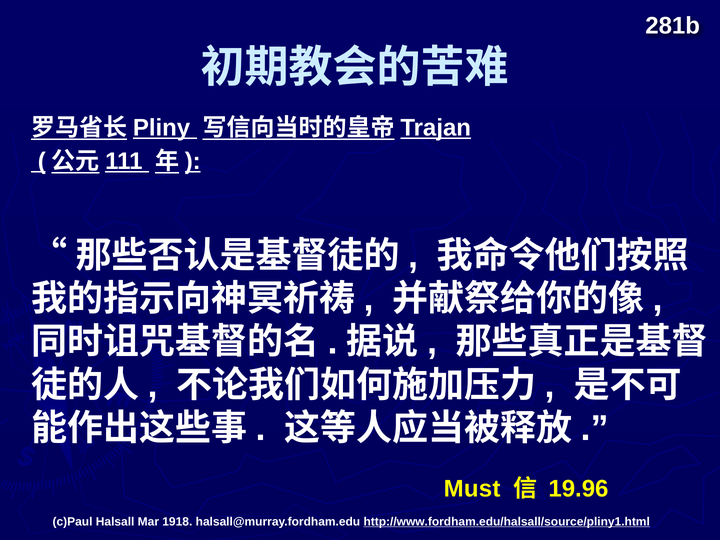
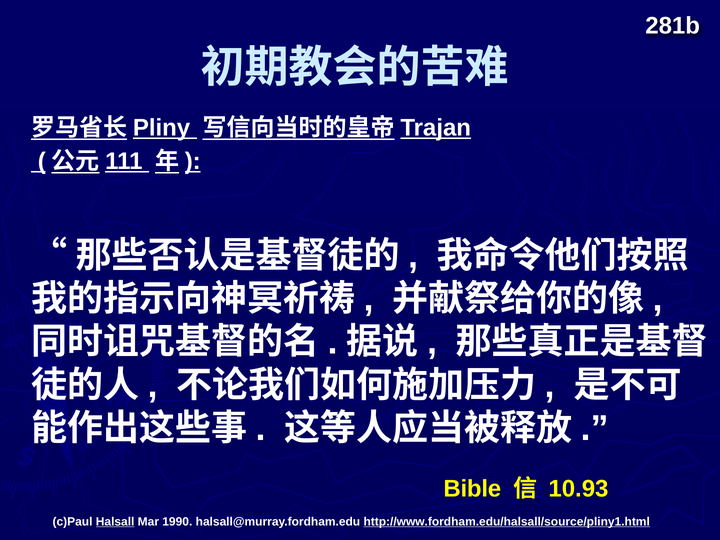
Must: Must -> Bible
19.96: 19.96 -> 10.93
Halsall underline: none -> present
1918: 1918 -> 1990
